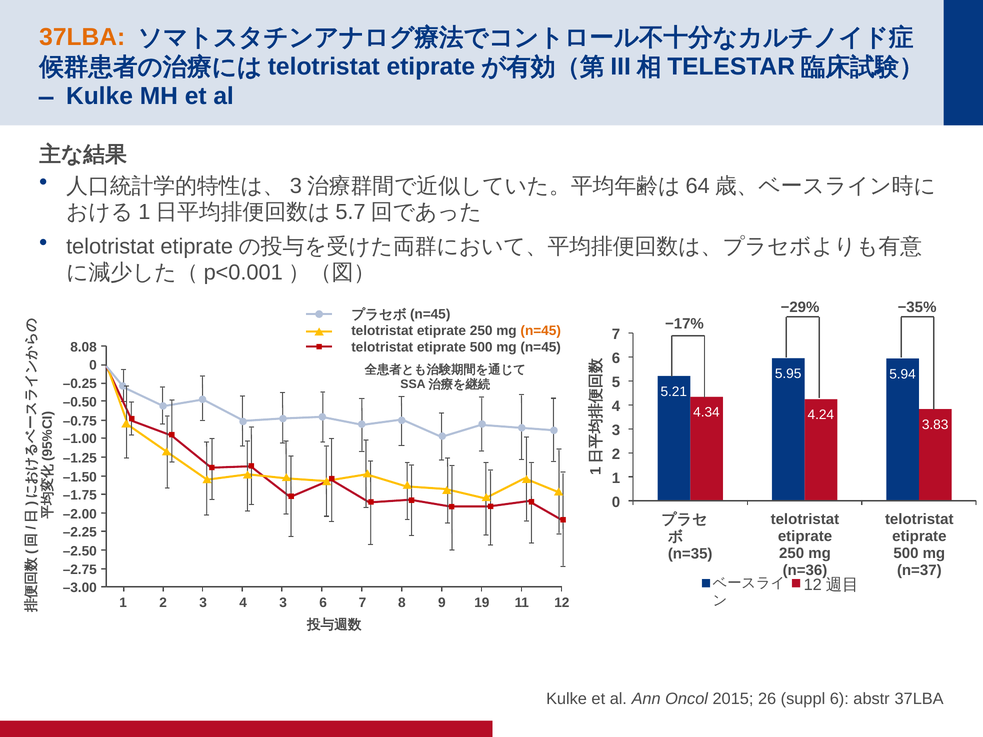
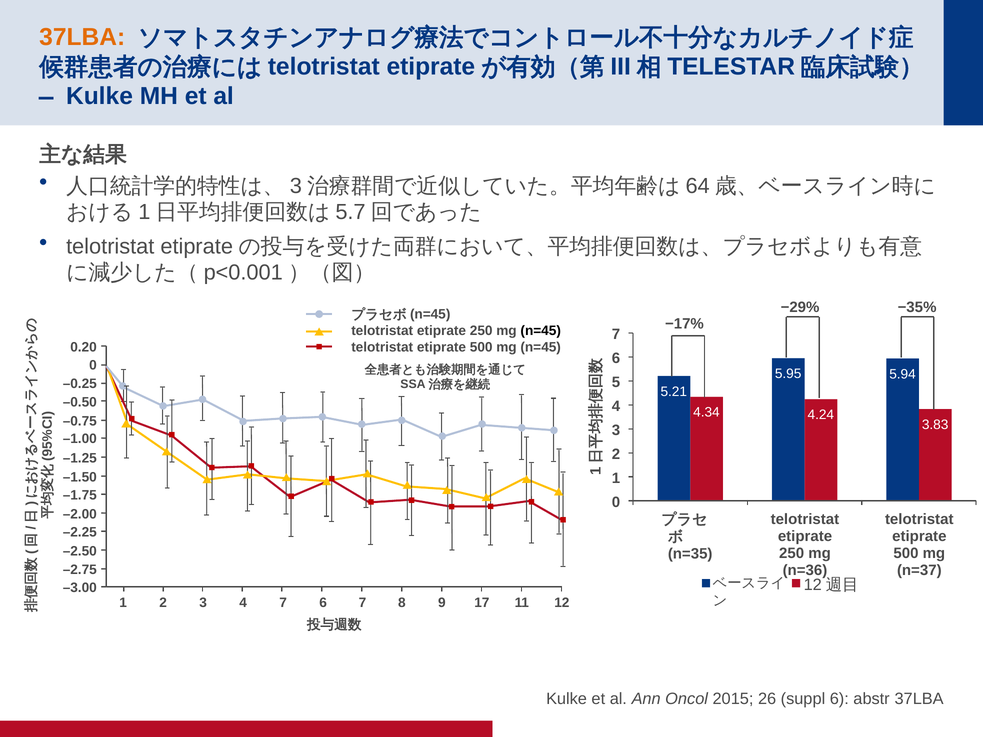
n=45 at (541, 331) colour: orange -> black
8.08: 8.08 -> 0.20
3 4 3: 3 -> 7
19: 19 -> 17
